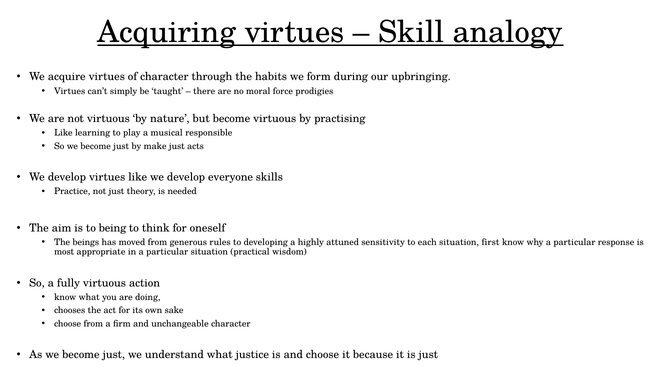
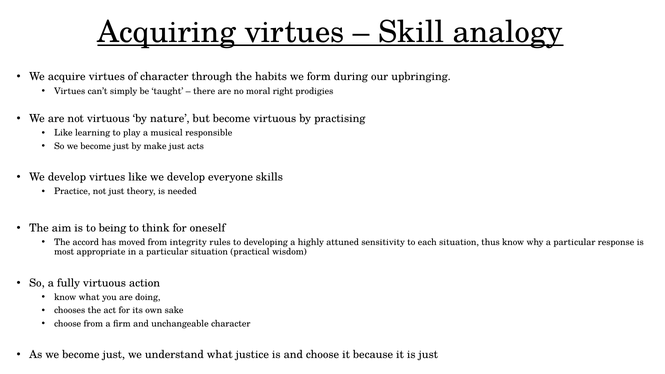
force: force -> right
beings: beings -> accord
generous: generous -> integrity
first: first -> thus
